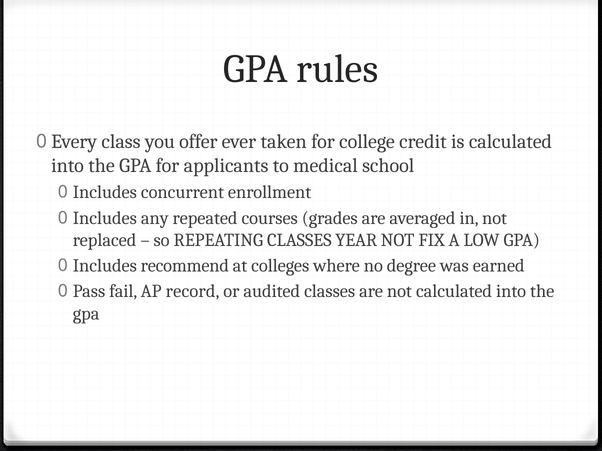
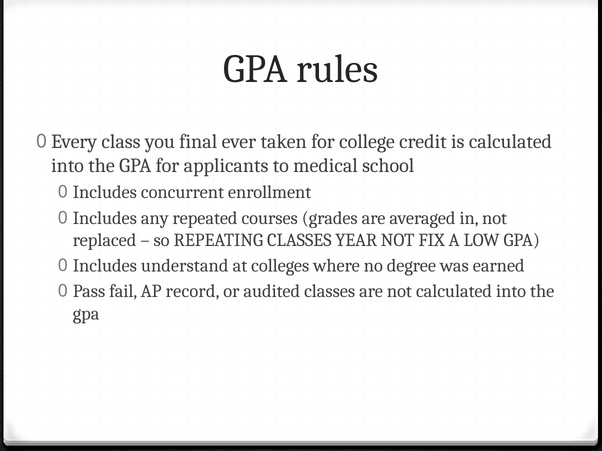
offer: offer -> final
recommend: recommend -> understand
